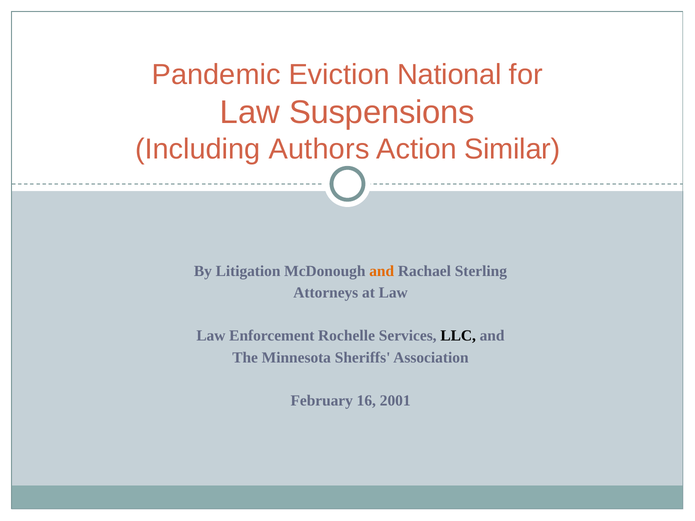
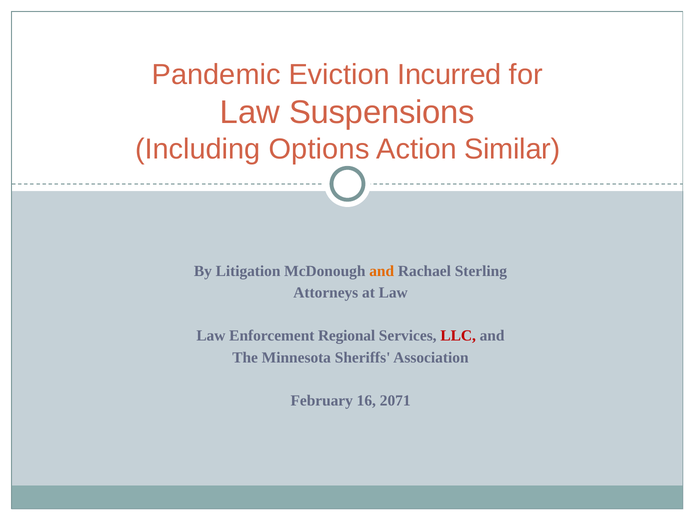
National: National -> Incurred
Authors: Authors -> Options
Rochelle: Rochelle -> Regional
LLC colour: black -> red
2001: 2001 -> 2071
